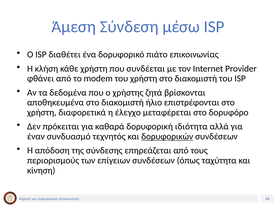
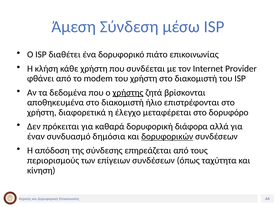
χρήστης underline: none -> present
ιδιότητα: ιδιότητα -> διάφορα
τεχνητός: τεχνητός -> δημόσια
